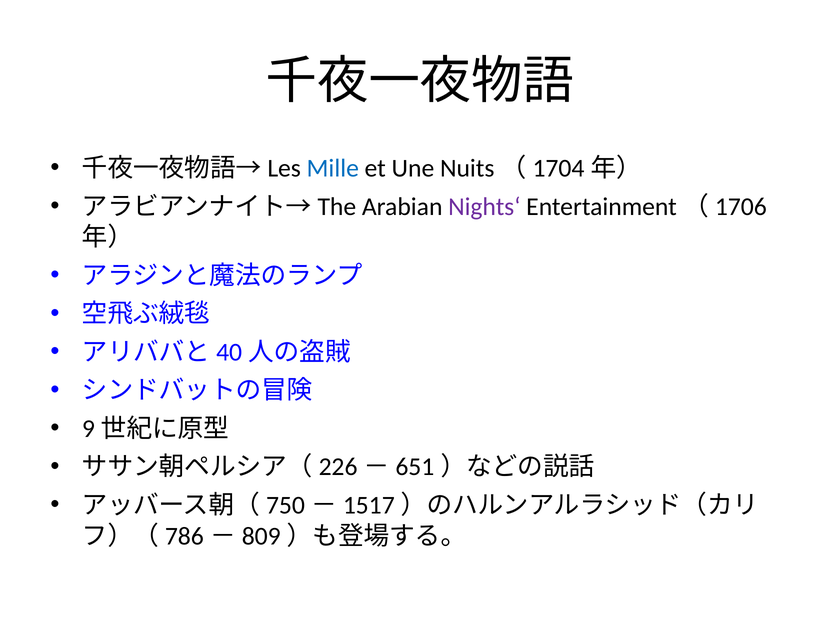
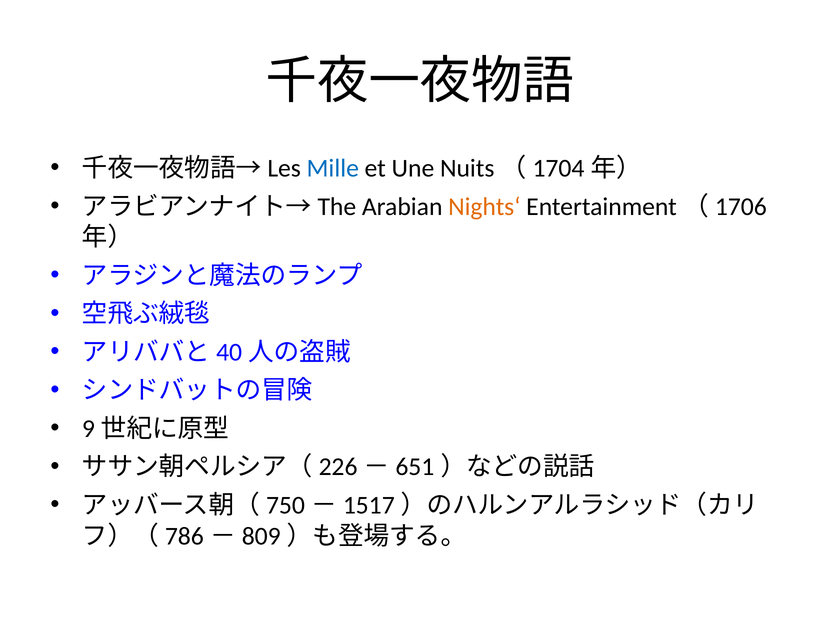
Nights‘ colour: purple -> orange
